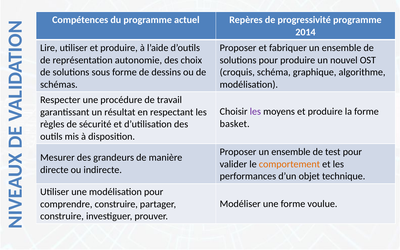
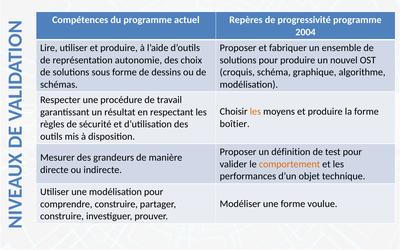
2014: 2014 -> 2004
les at (255, 112) colour: purple -> orange
basket: basket -> boîtier
Proposer un ensemble: ensemble -> définition
